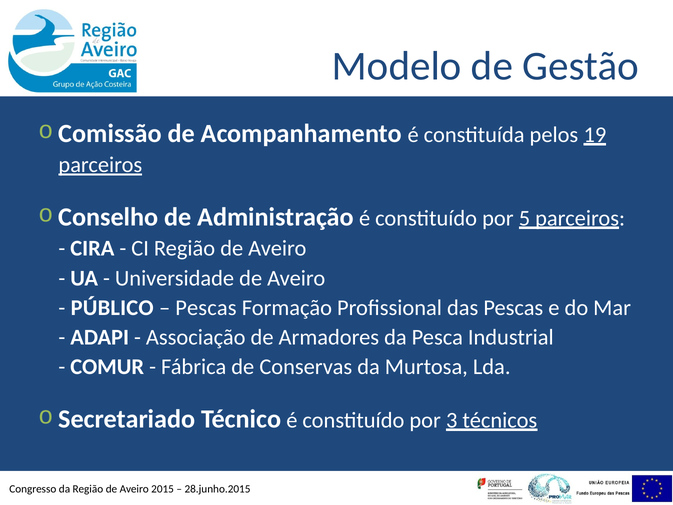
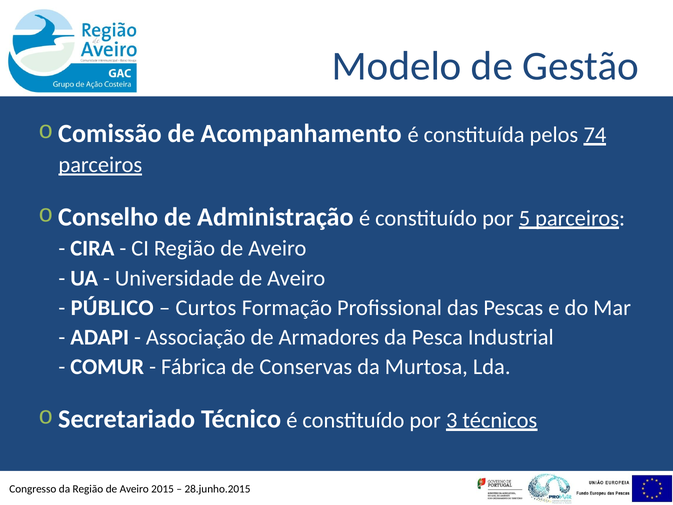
19: 19 -> 74
Pescas at (206, 308): Pescas -> Curtos
